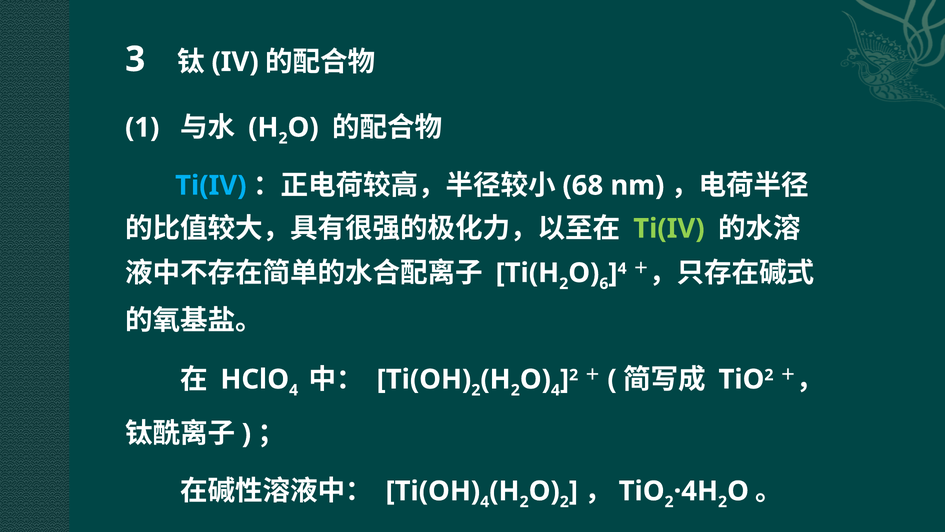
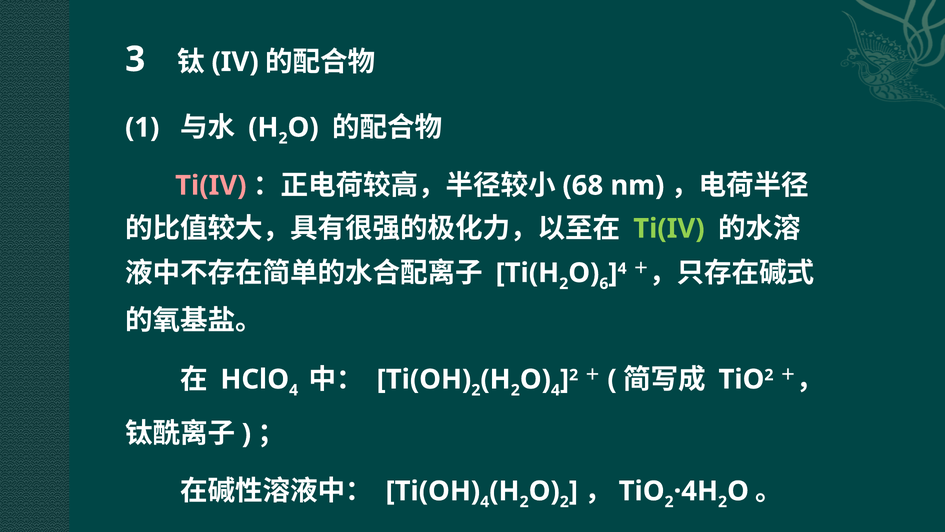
Ti(IV at (211, 185) colour: light blue -> pink
